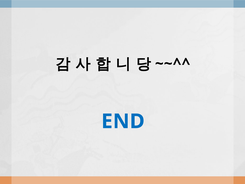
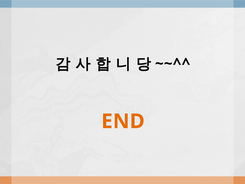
END colour: blue -> orange
